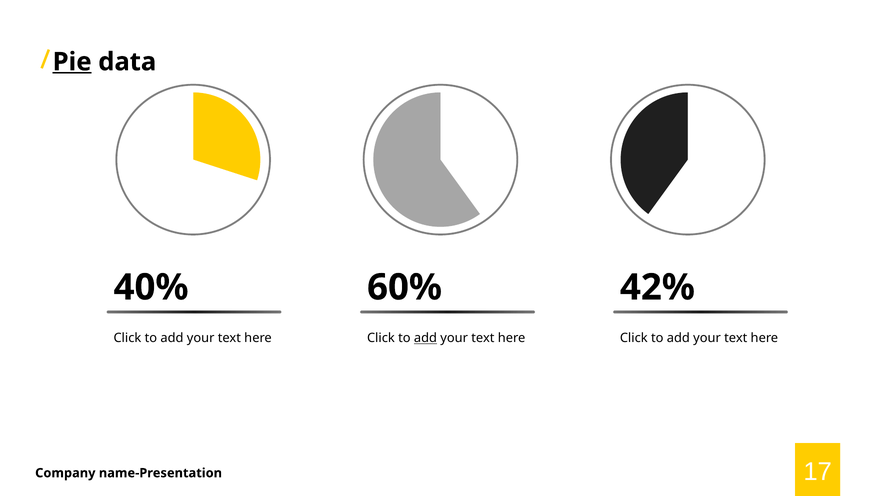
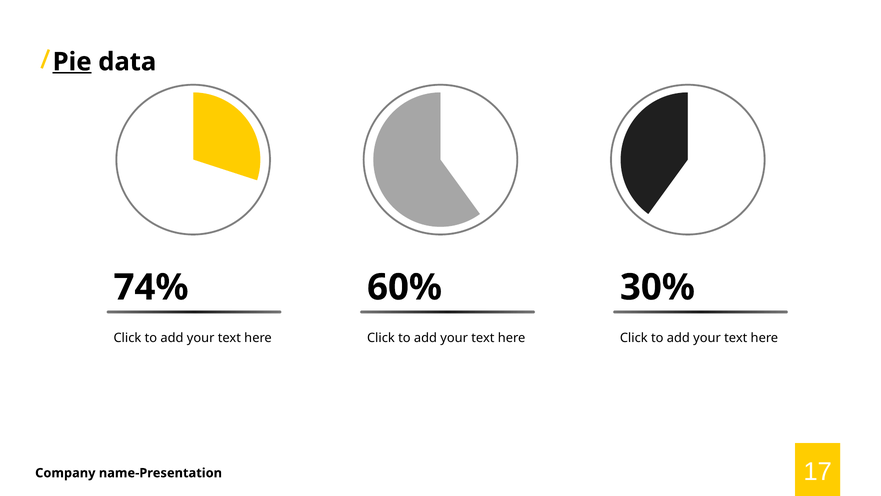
40%: 40% -> 74%
42%: 42% -> 30%
add at (425, 338) underline: present -> none
